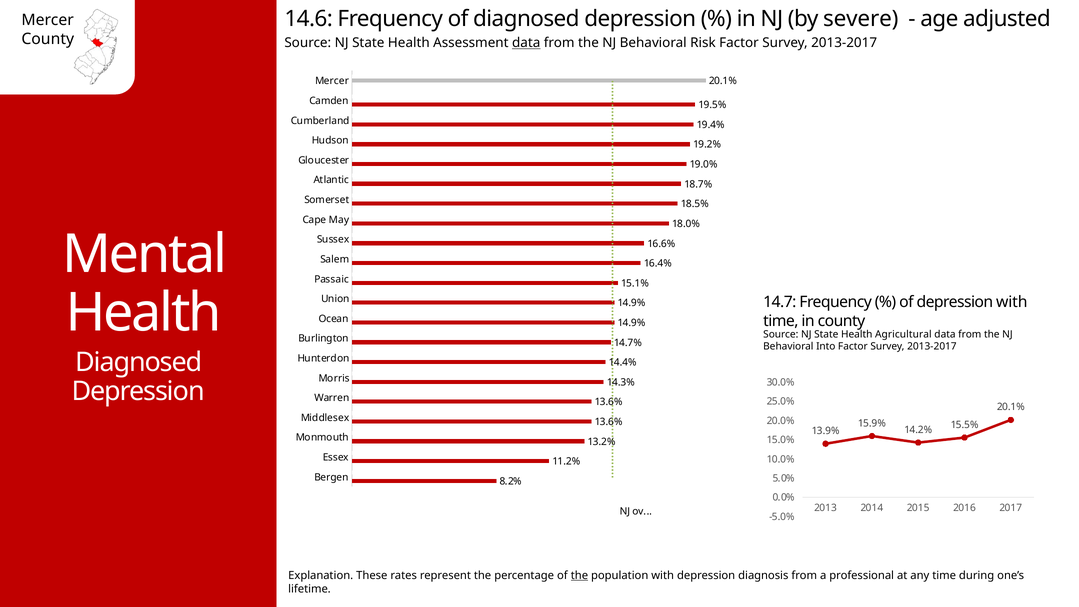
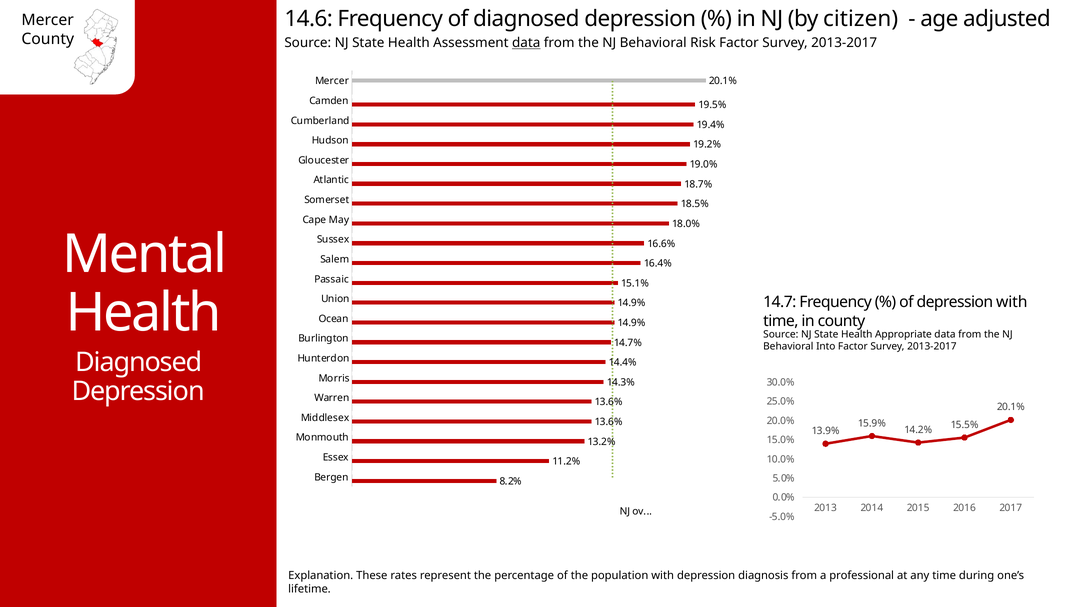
severe: severe -> citizen
Agricultural: Agricultural -> Appropriate
the at (579, 575) underline: present -> none
